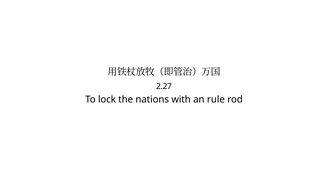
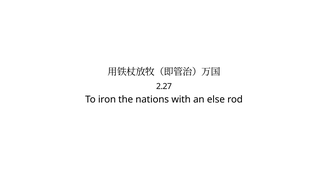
lock: lock -> iron
rule: rule -> else
